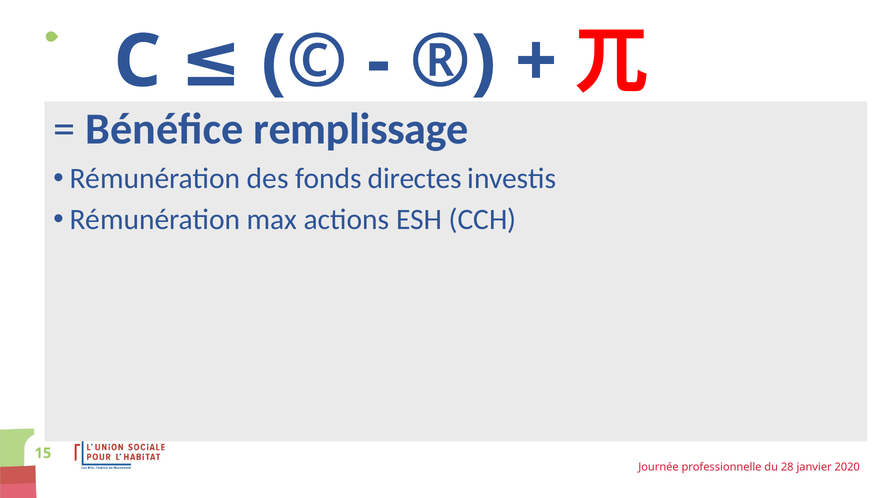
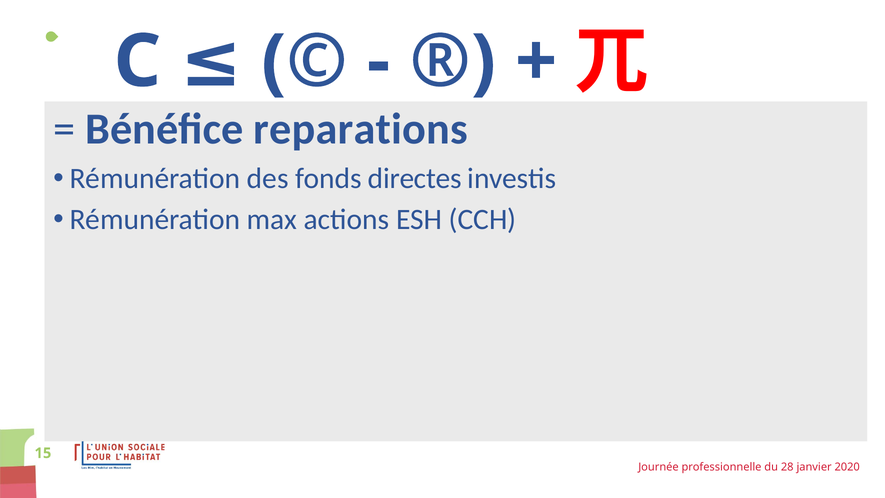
remplissage: remplissage -> reparations
